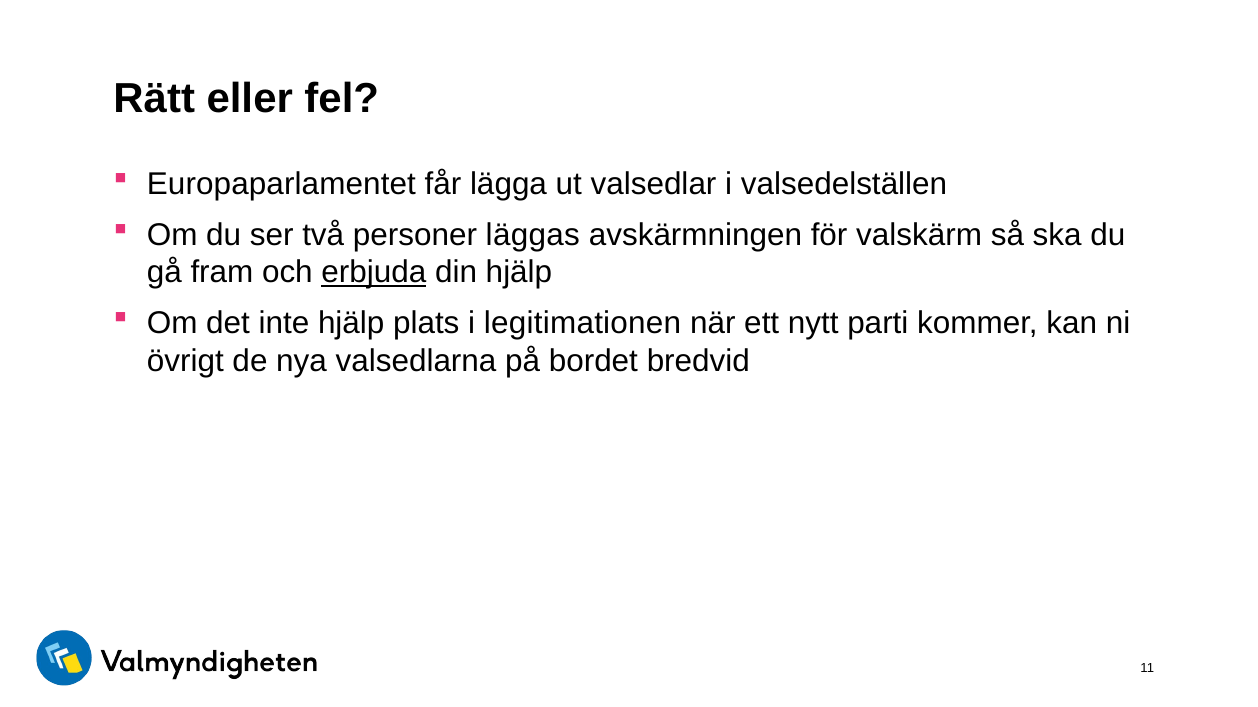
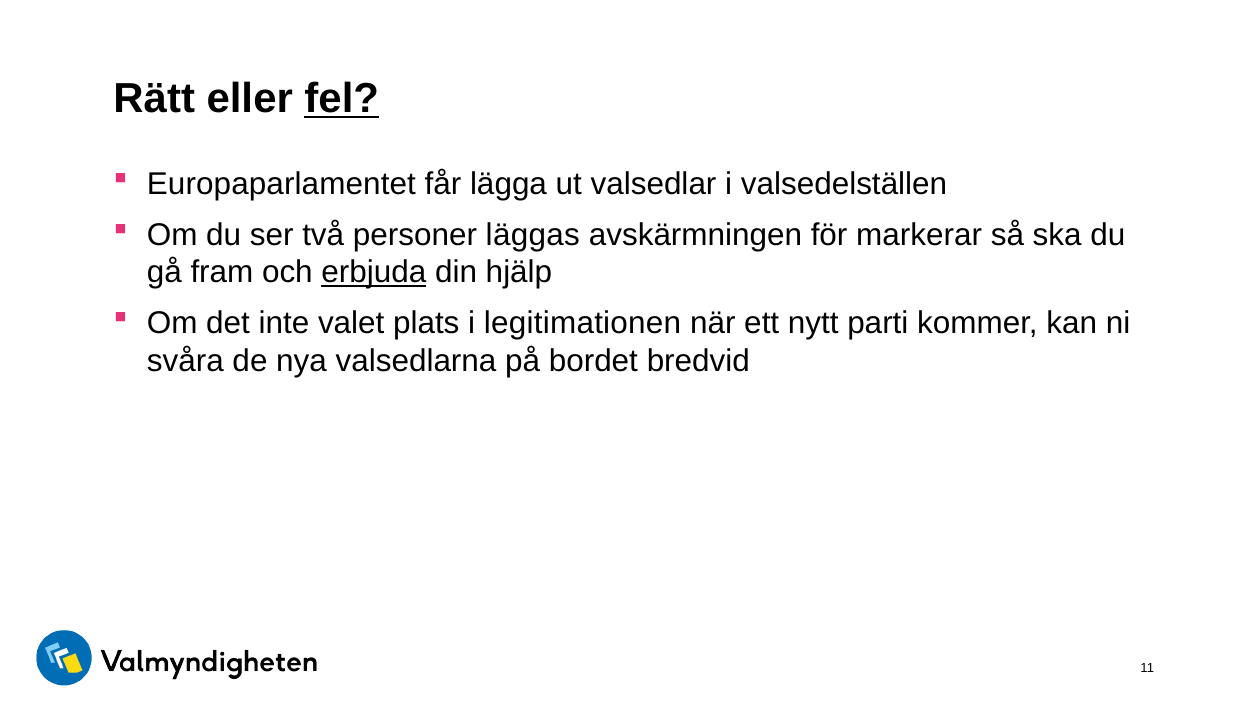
fel underline: none -> present
valskärm: valskärm -> markerar
inte hjälp: hjälp -> valet
övrigt: övrigt -> svåra
